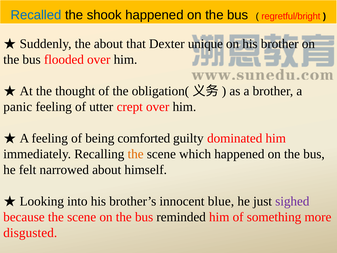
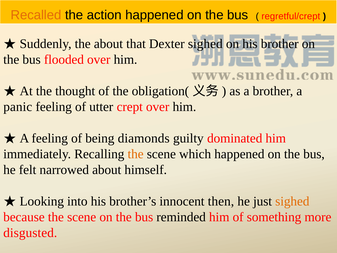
Recalled colour: blue -> orange
shook: shook -> action
regretful/bright: regretful/bright -> regretful/crept
Dexter unique: unique -> sighed
comforted: comforted -> diamonds
blue: blue -> then
sighed at (292, 201) colour: purple -> orange
